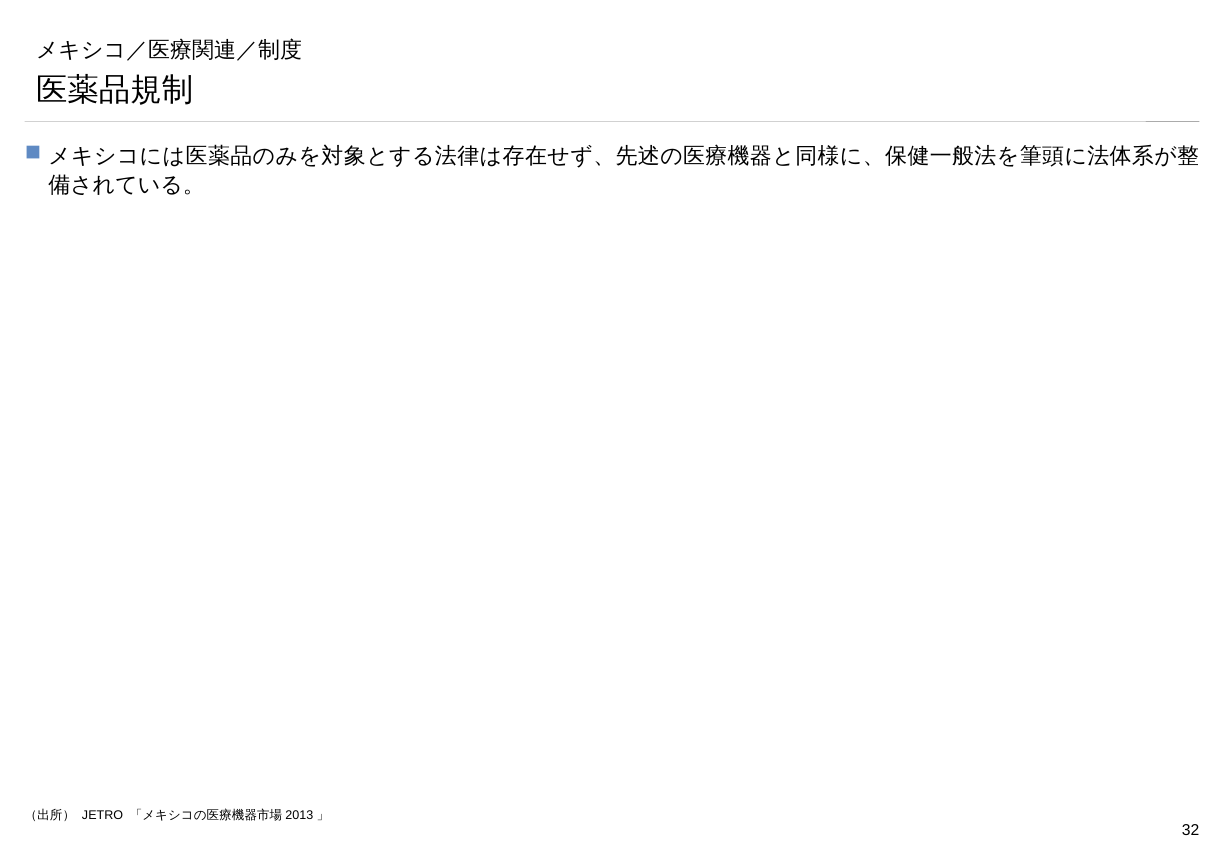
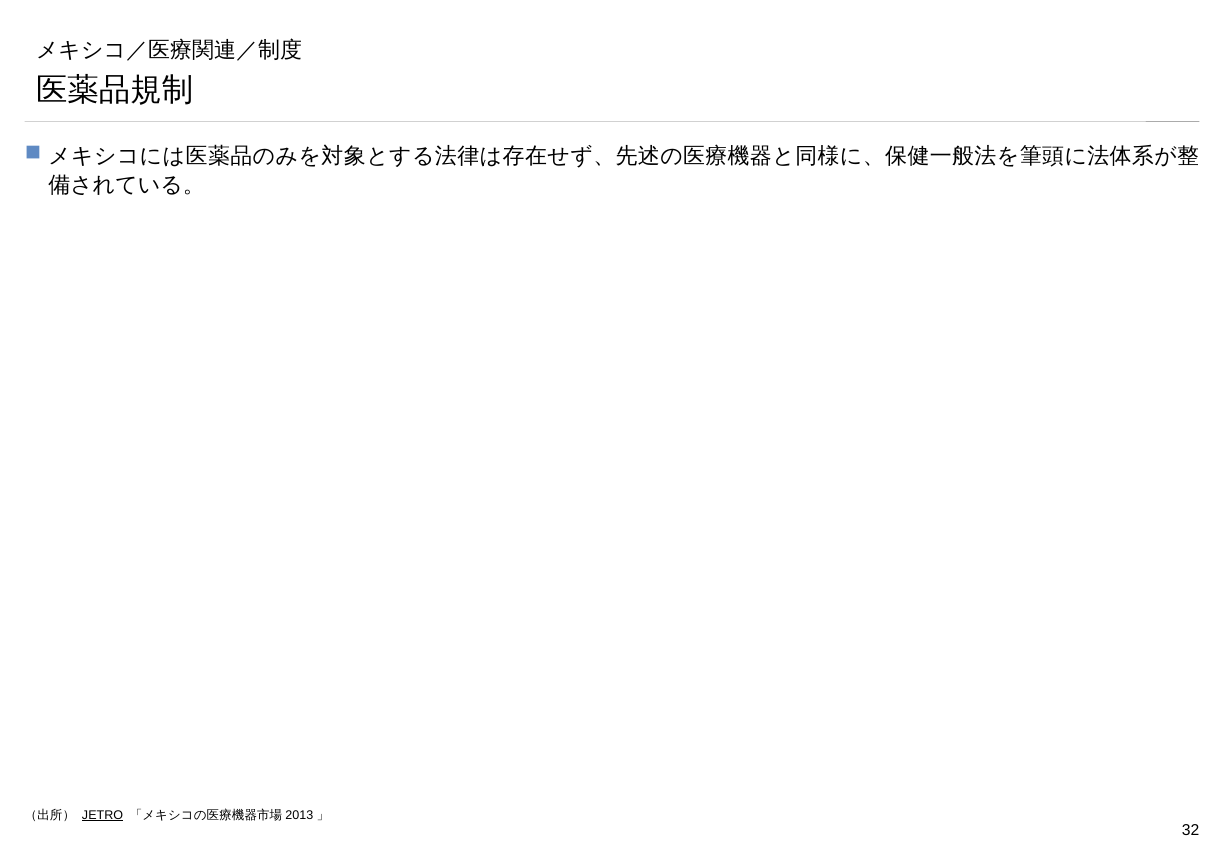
JETRO underline: none -> present
